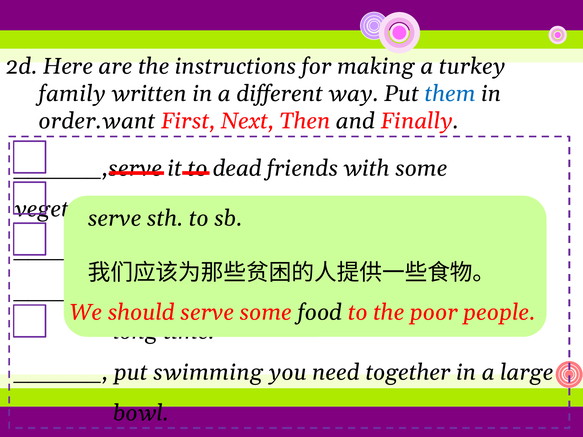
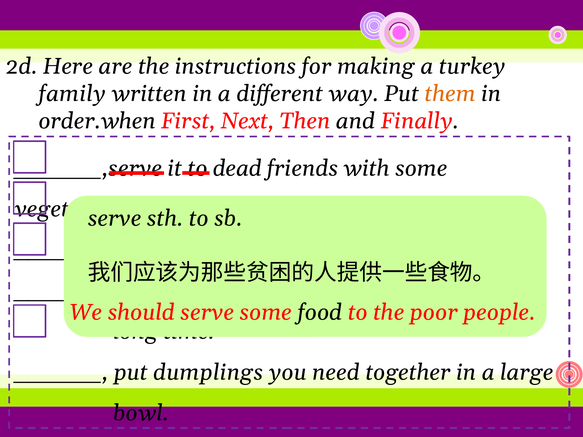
them colour: blue -> orange
order.want: order.want -> order.when
swimming: swimming -> dumplings
